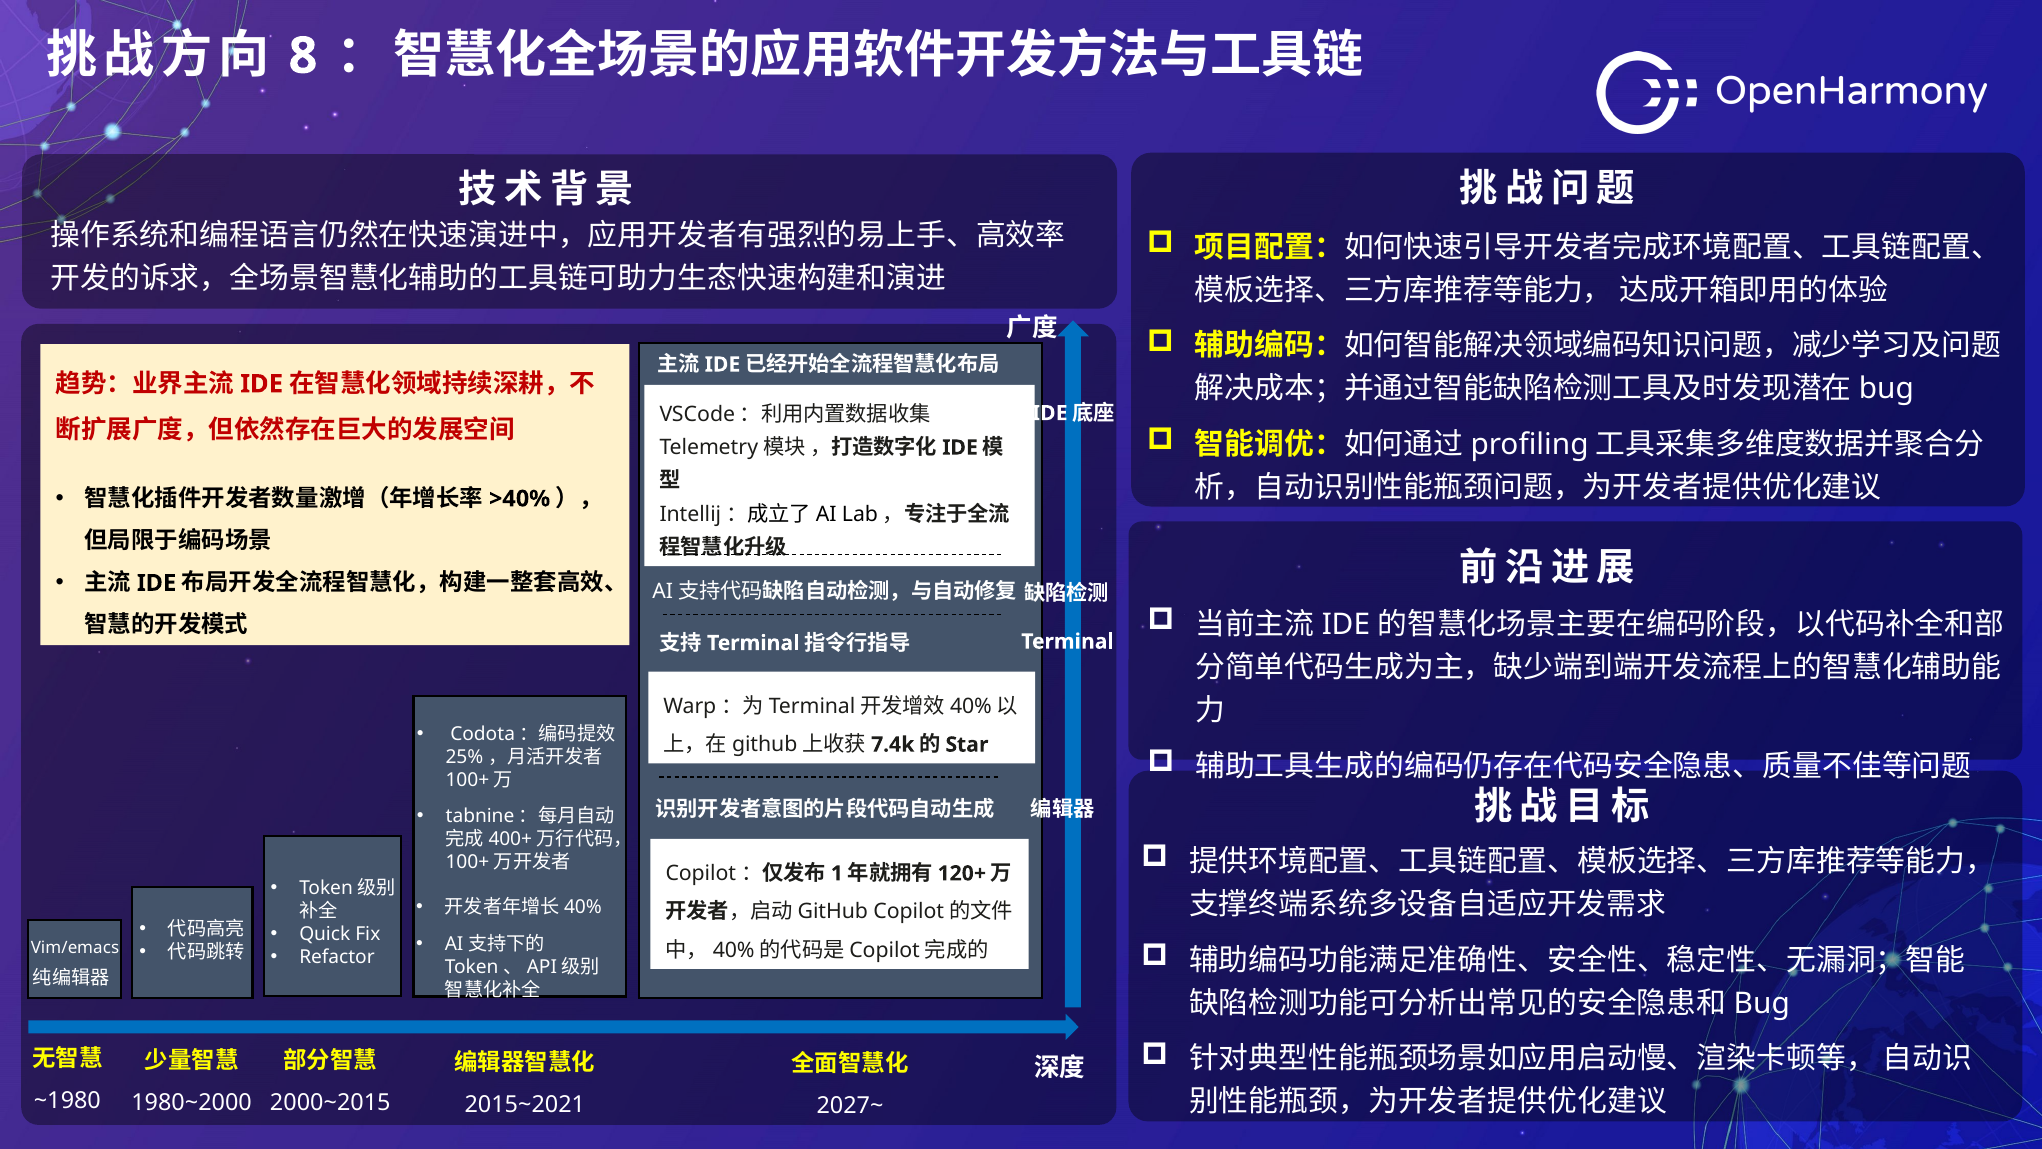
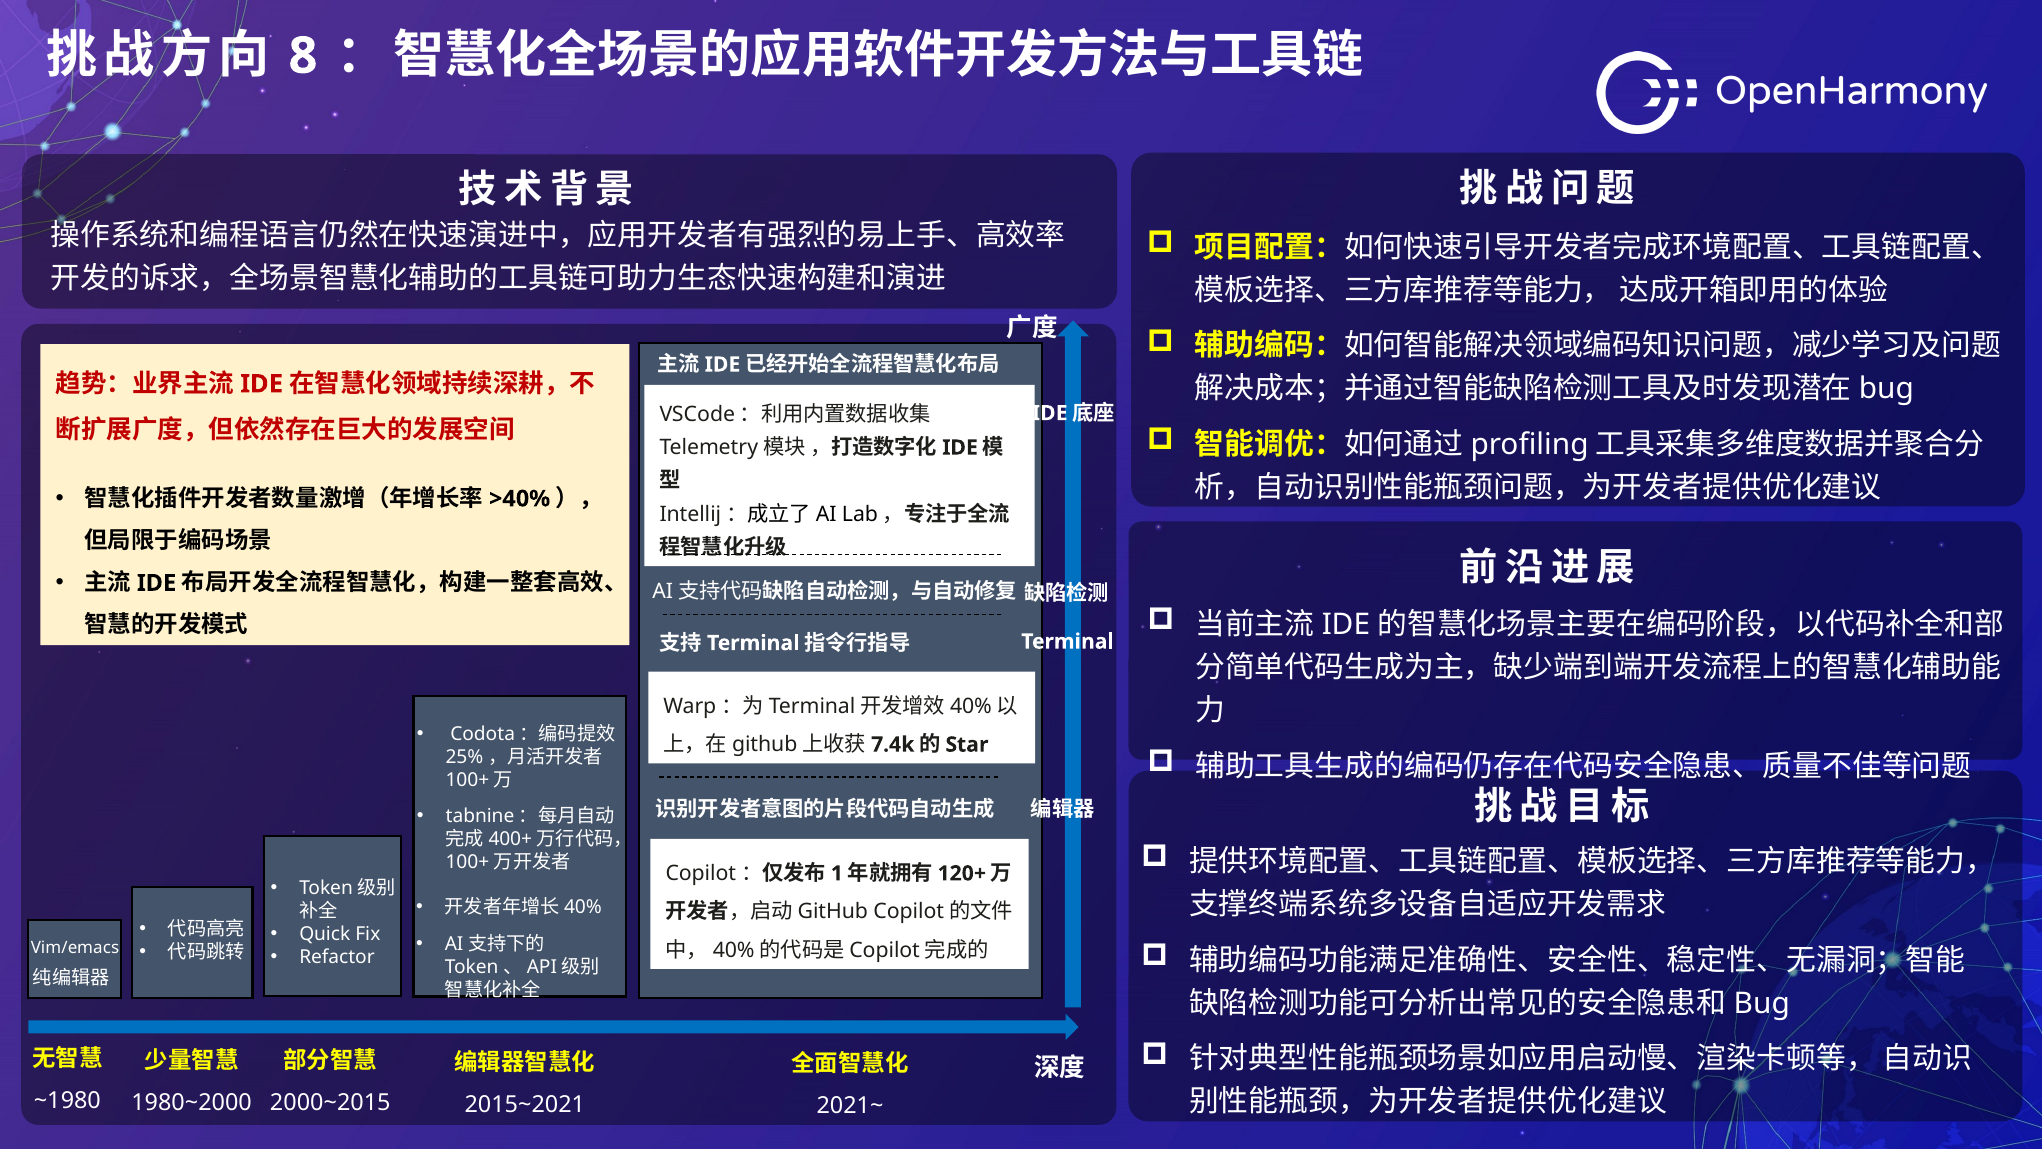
2027~: 2027~ -> 2021~
